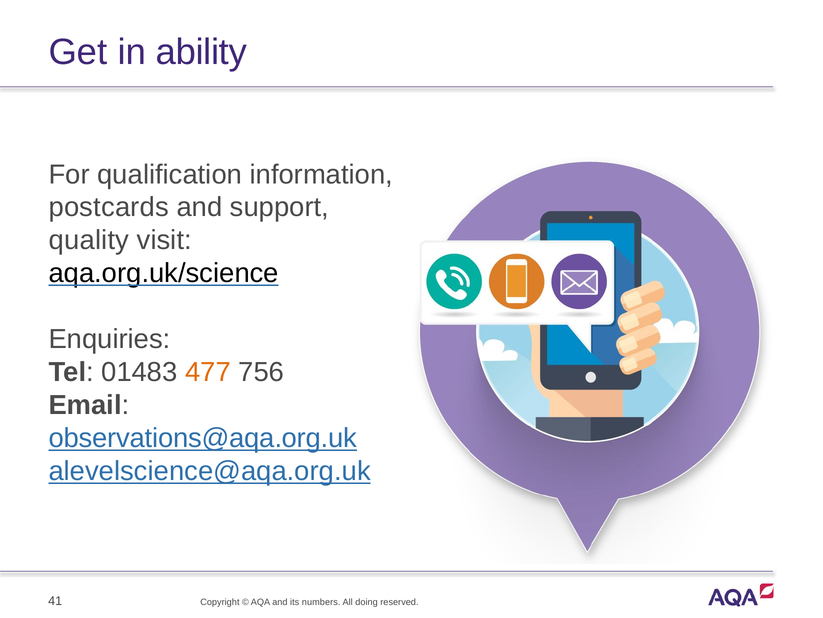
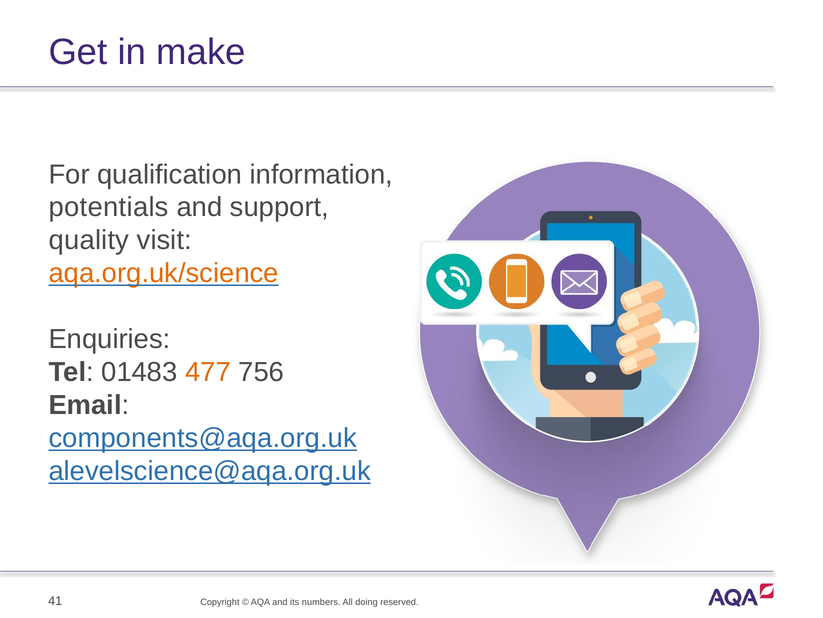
ability: ability -> make
postcards: postcards -> potentials
aqa.org.uk/science colour: black -> orange
observations@aqa.org.uk: observations@aqa.org.uk -> components@aqa.org.uk
